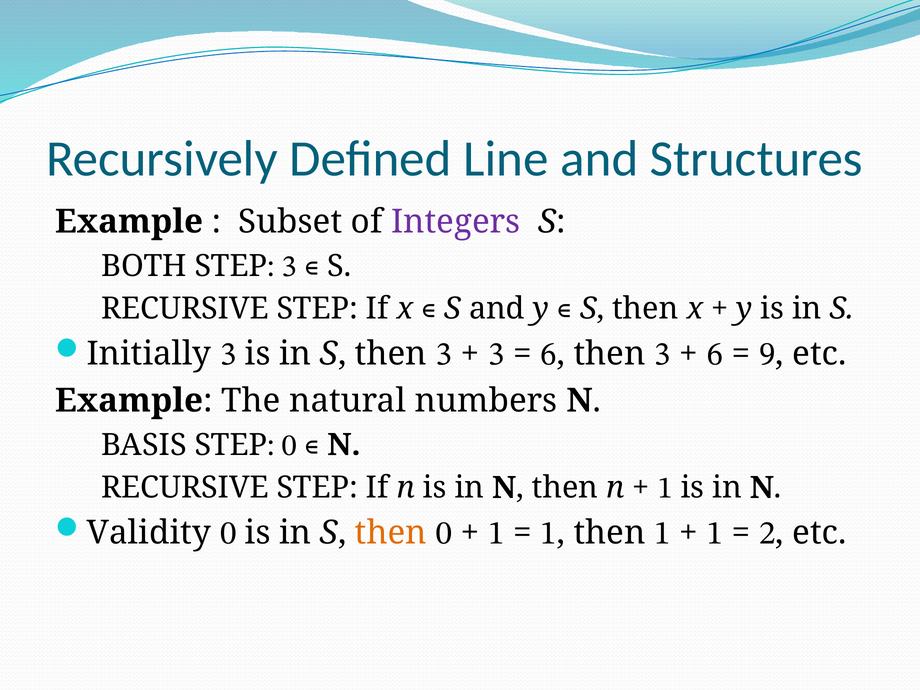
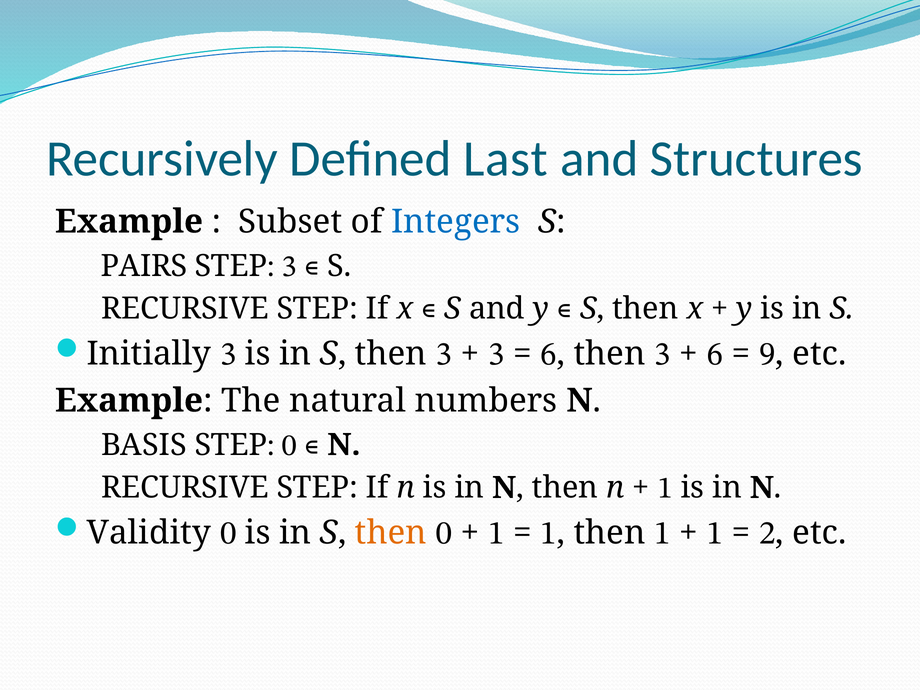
Line: Line -> Last
Integers colour: purple -> blue
BOTH: BOTH -> PAIRS
